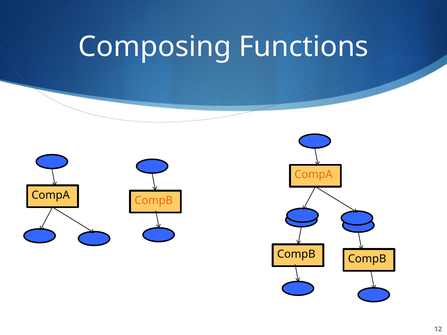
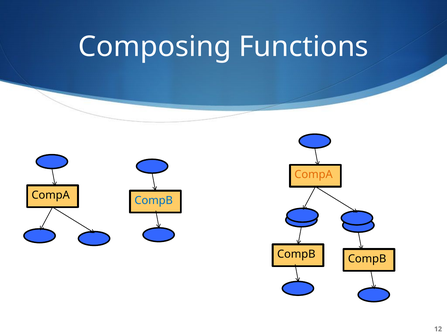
CompB at (154, 201) colour: orange -> blue
